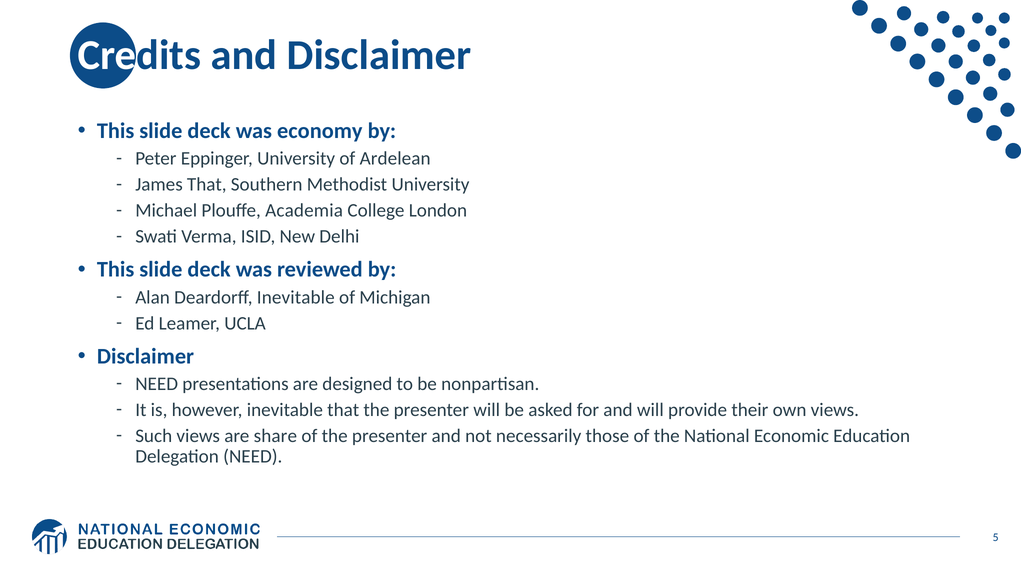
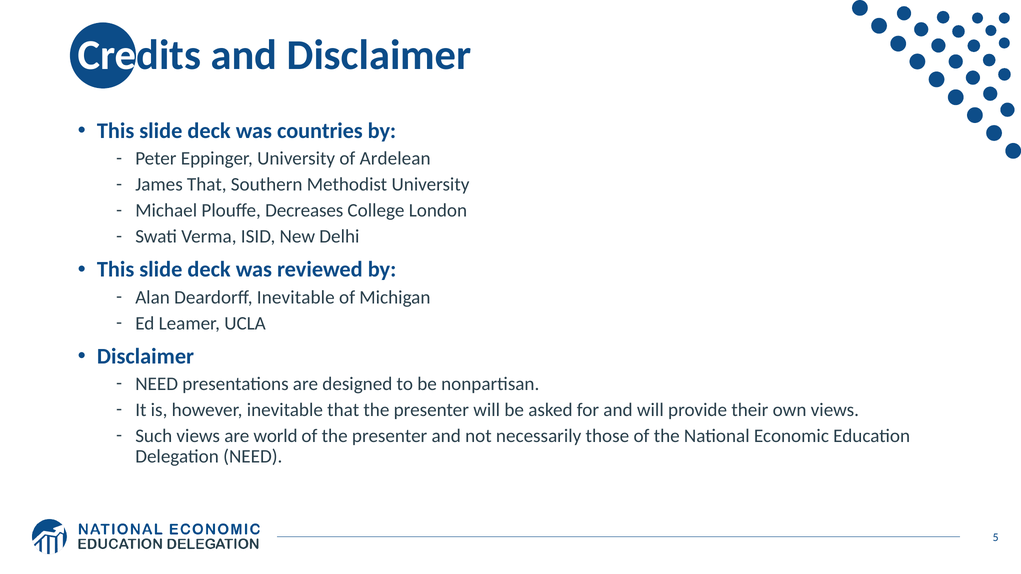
economy: economy -> countries
Academia: Academia -> Decreases
share: share -> world
